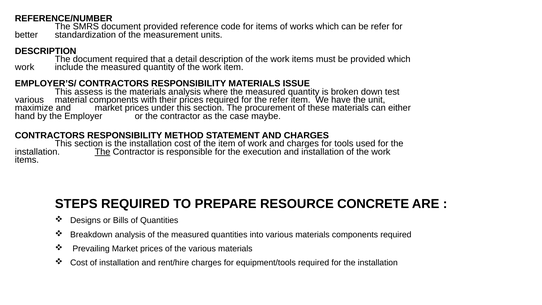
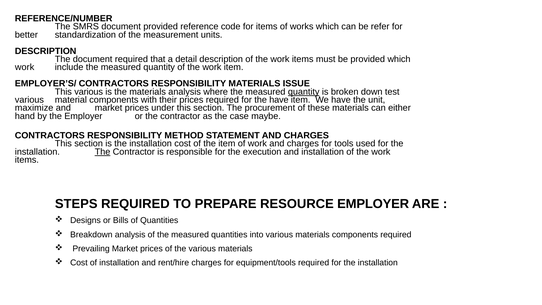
This assess: assess -> various
quantity at (304, 92) underline: none -> present
the refer: refer -> have
RESOURCE CONCRETE: CONCRETE -> EMPLOYER
